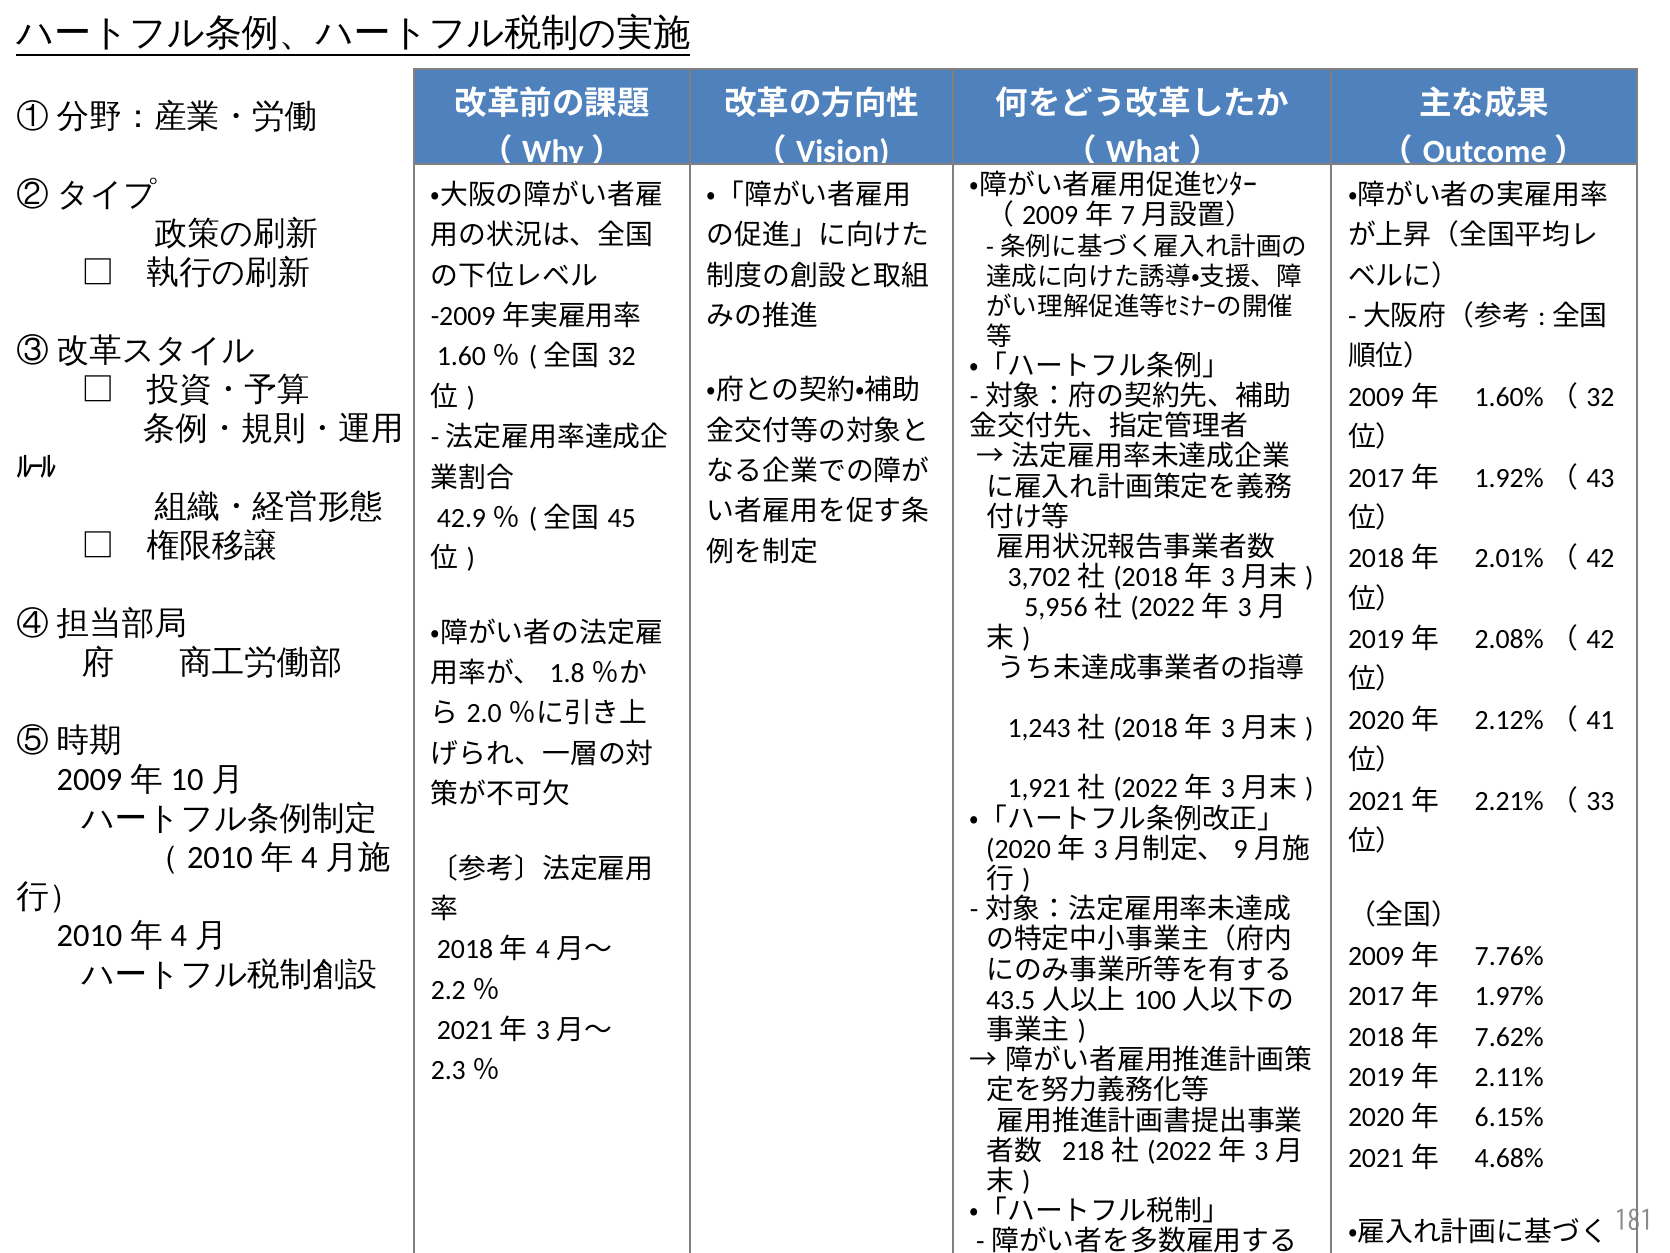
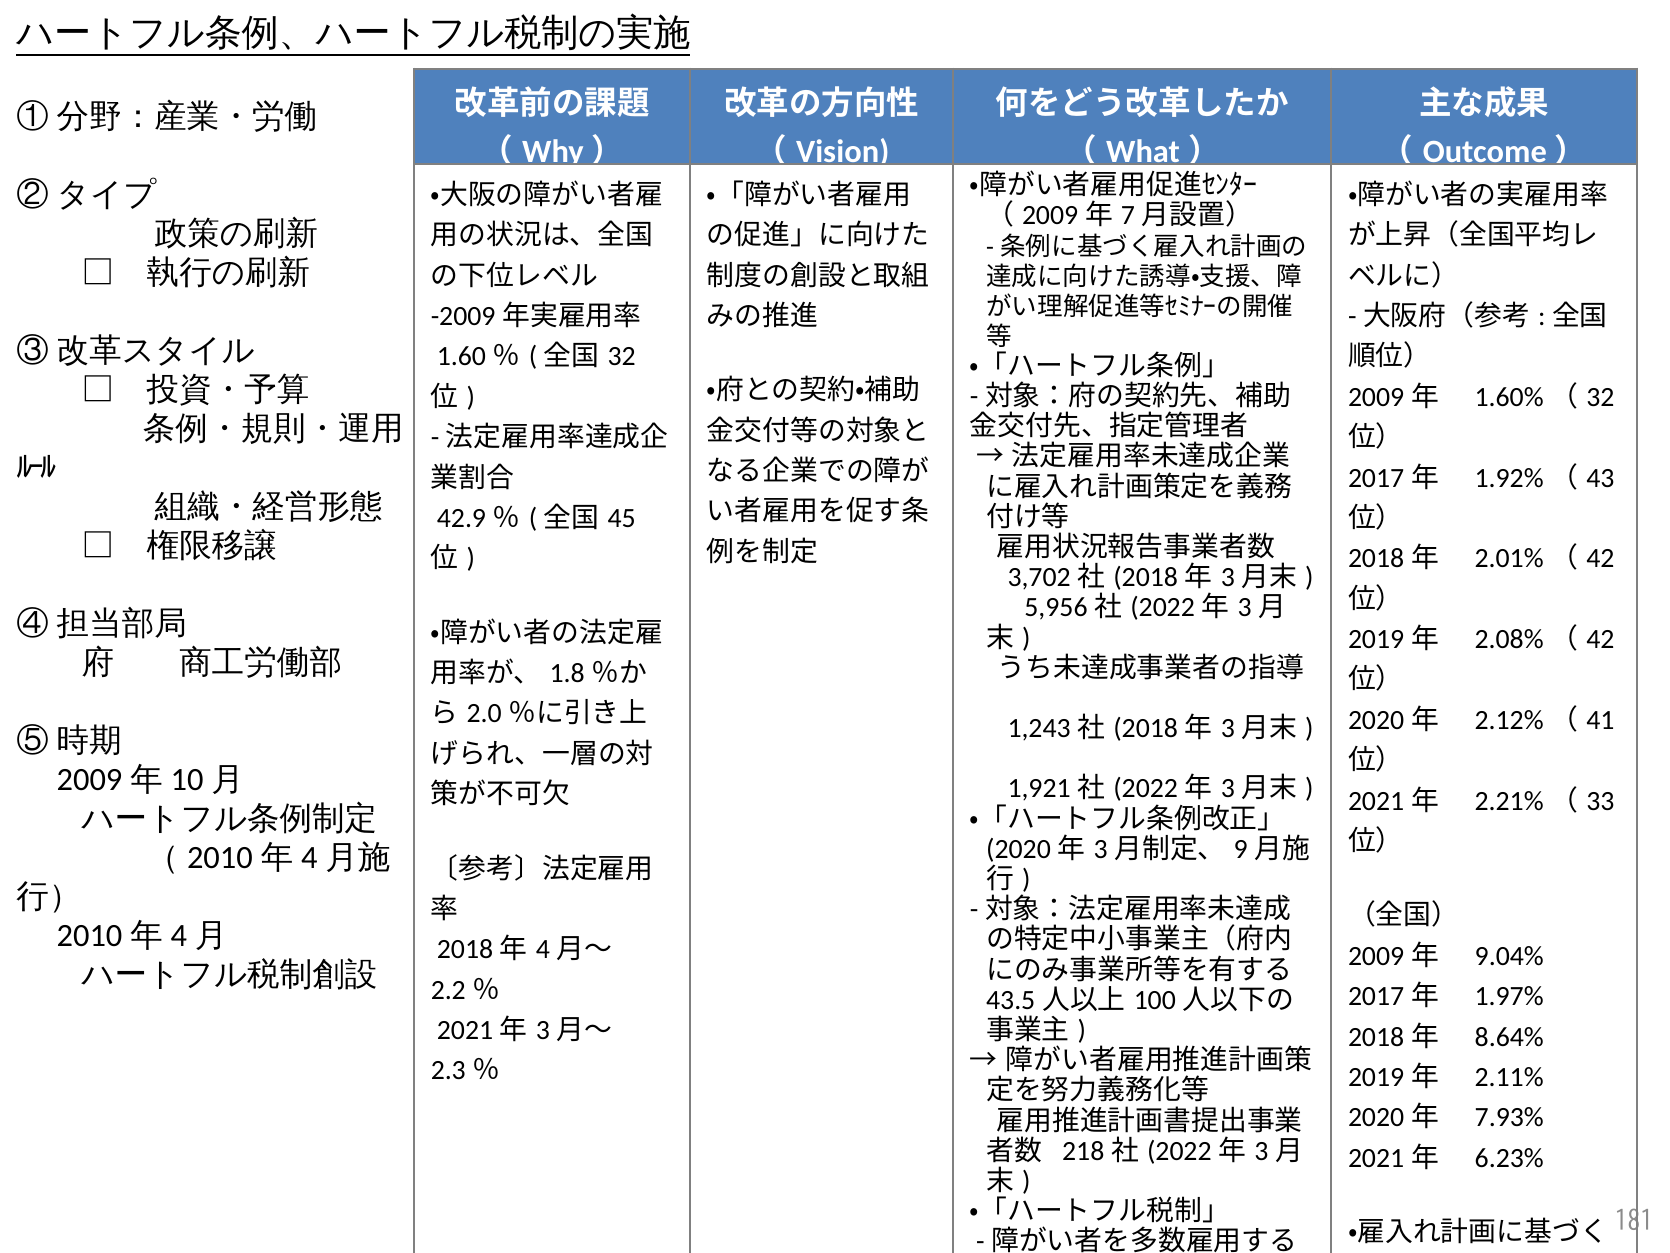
7.76%: 7.76% -> 9.04%
7.62%: 7.62% -> 8.64%
6.15%: 6.15% -> 7.93%
4.68%: 4.68% -> 6.23%
